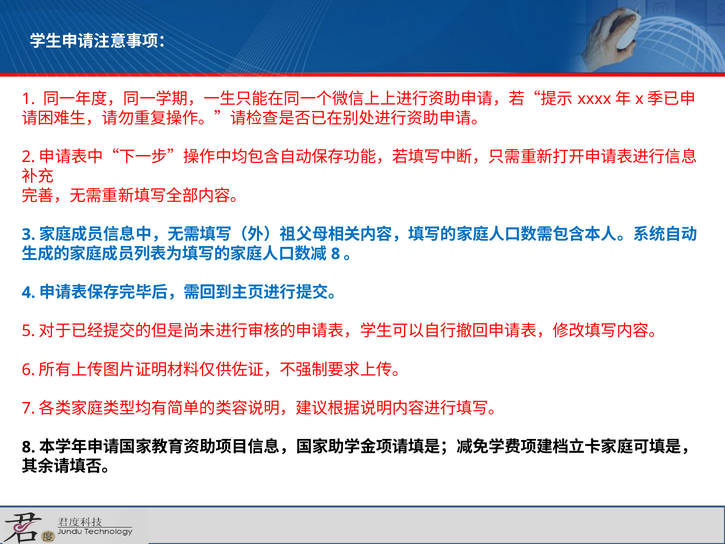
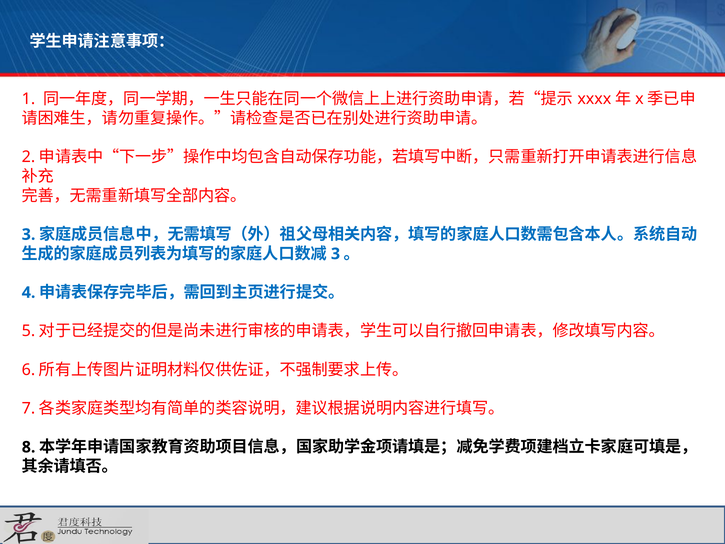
8 at (336, 254): 8 -> 3
